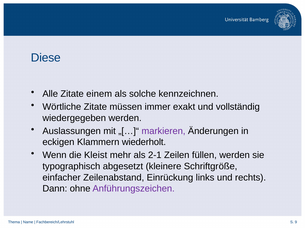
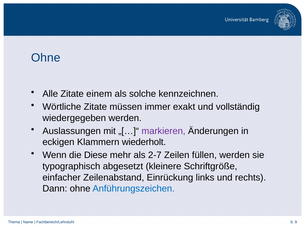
Diese at (46, 58): Diese -> Ohne
Kleist: Kleist -> Diese
2-1: 2-1 -> 2-7
Anführungszeichen colour: purple -> blue
